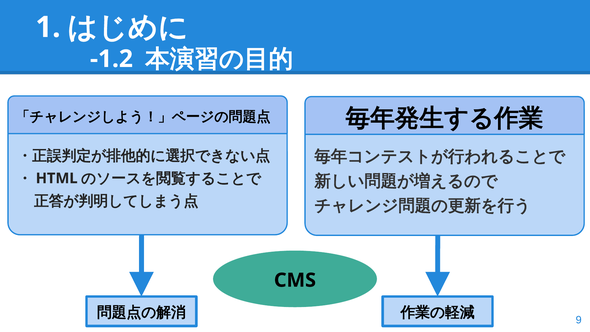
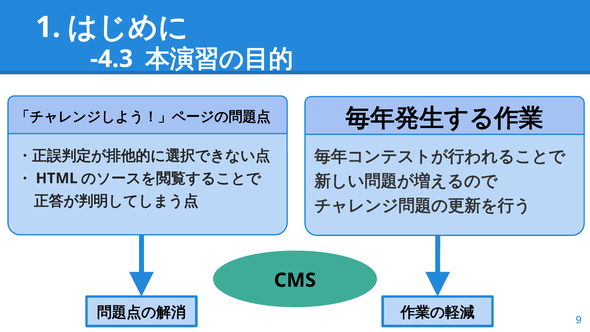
-1.2: -1.2 -> -4.3
